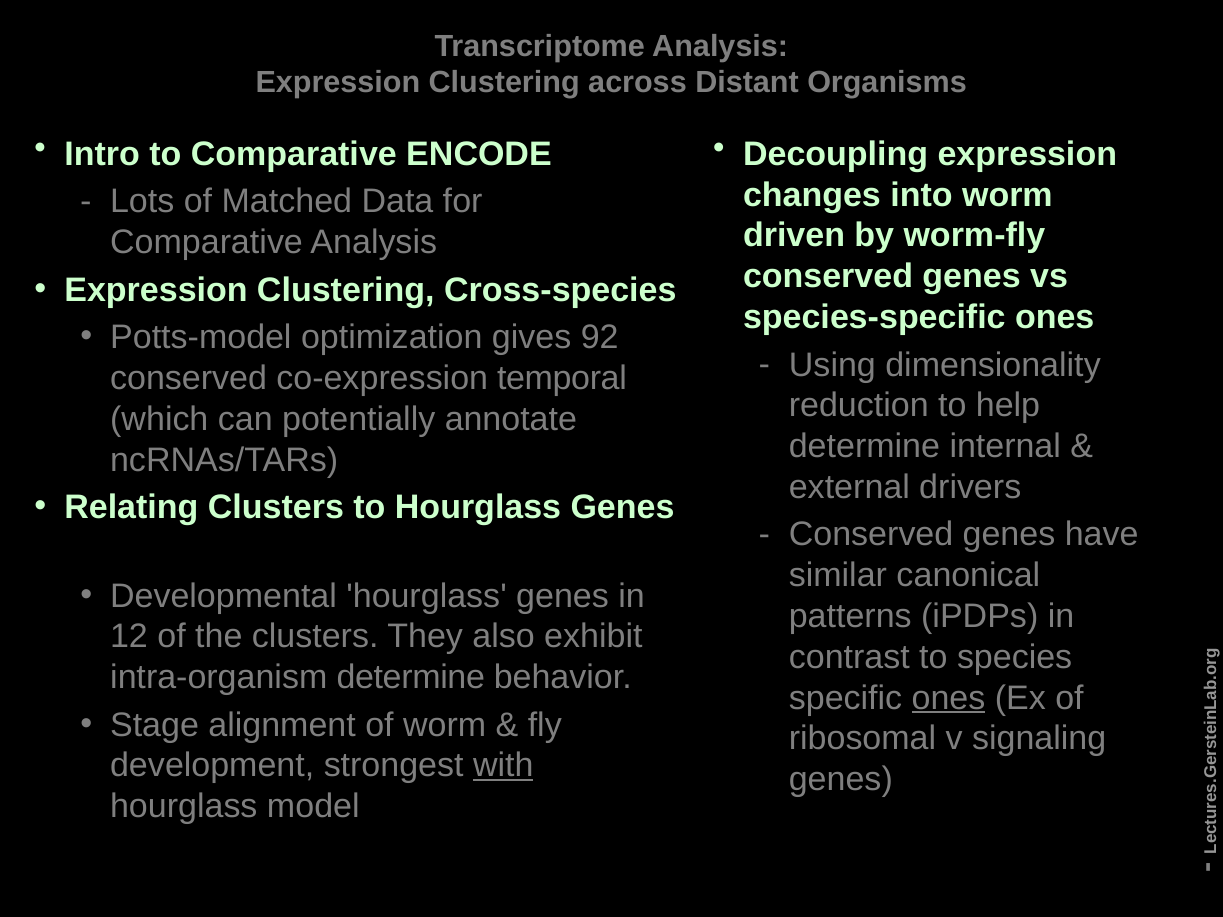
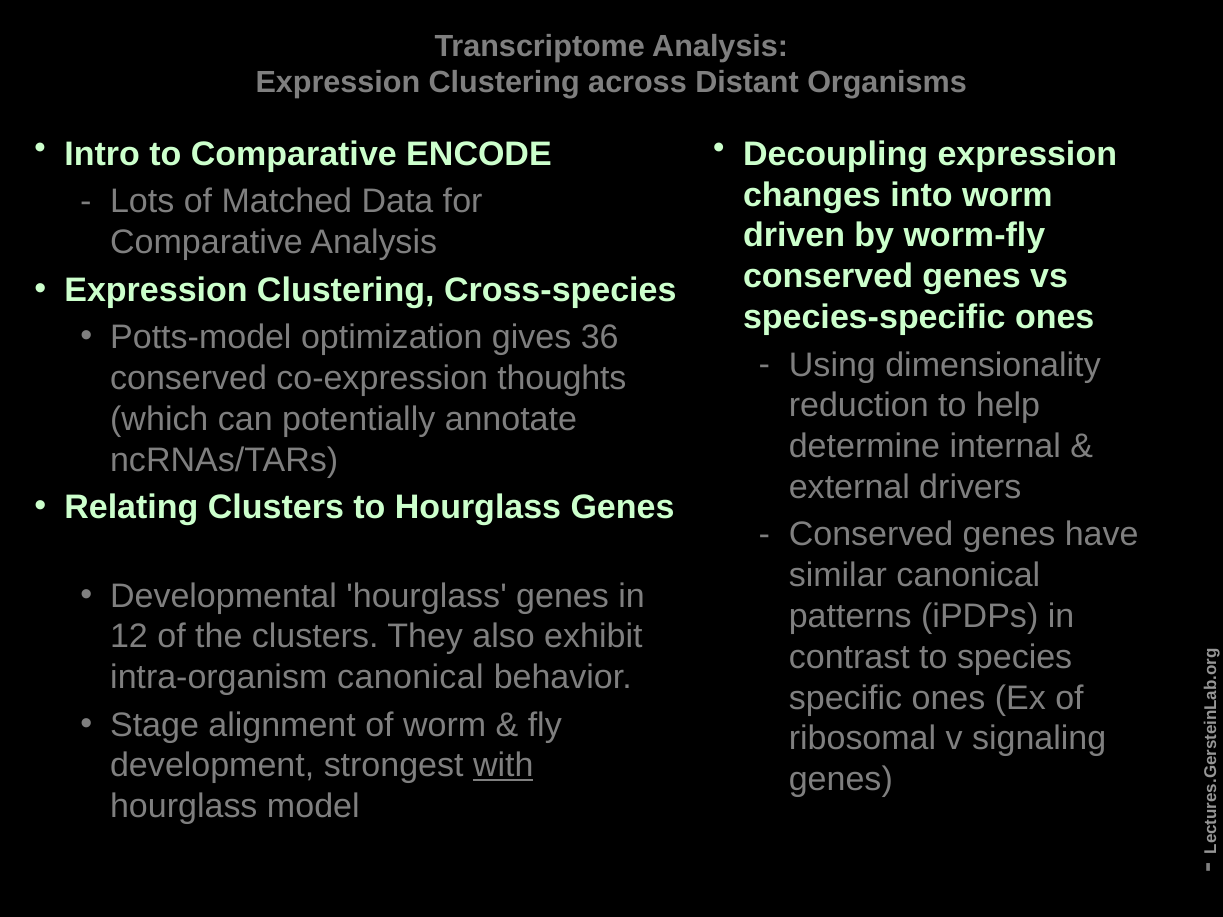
92: 92 -> 36
temporal: temporal -> thoughts
intra-organism determine: determine -> canonical
ones at (949, 698) underline: present -> none
